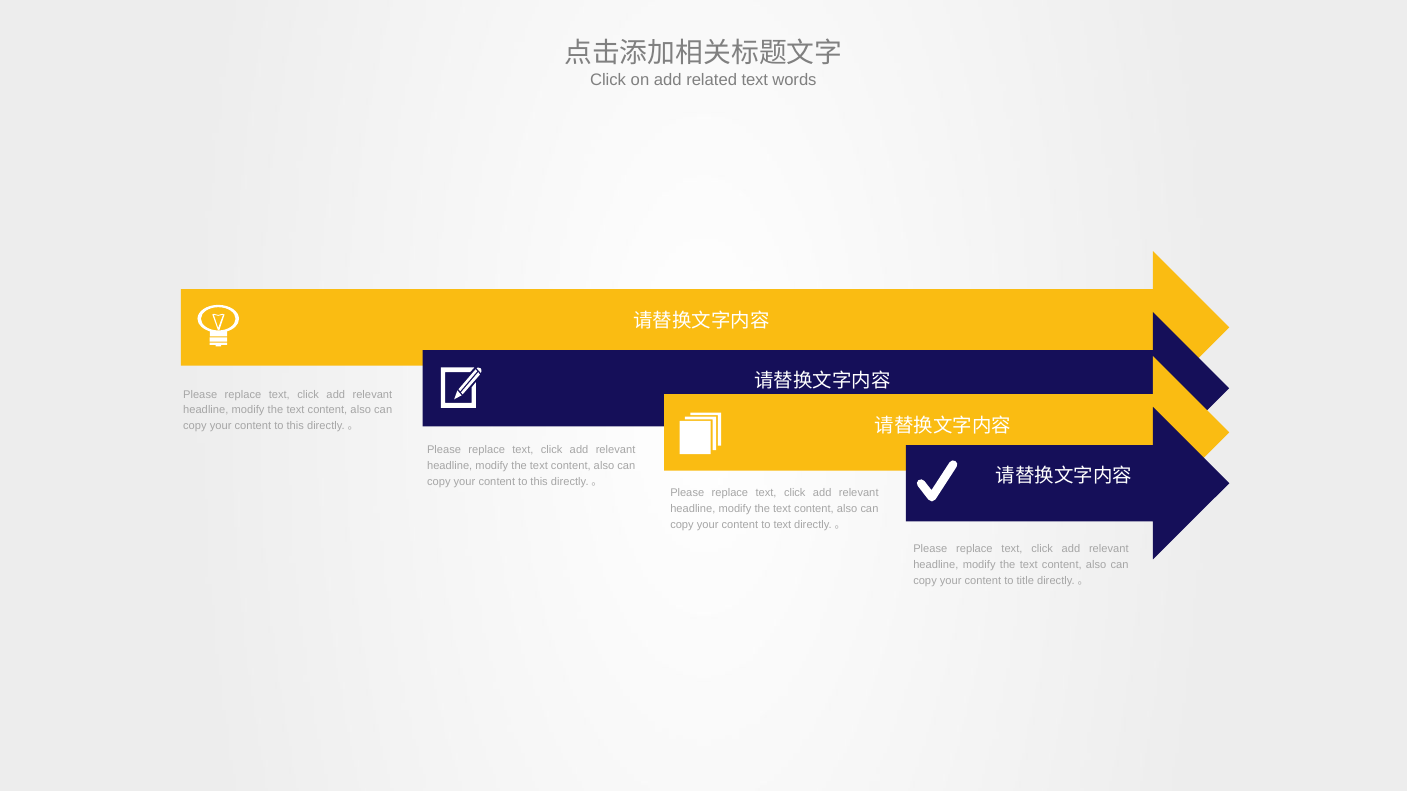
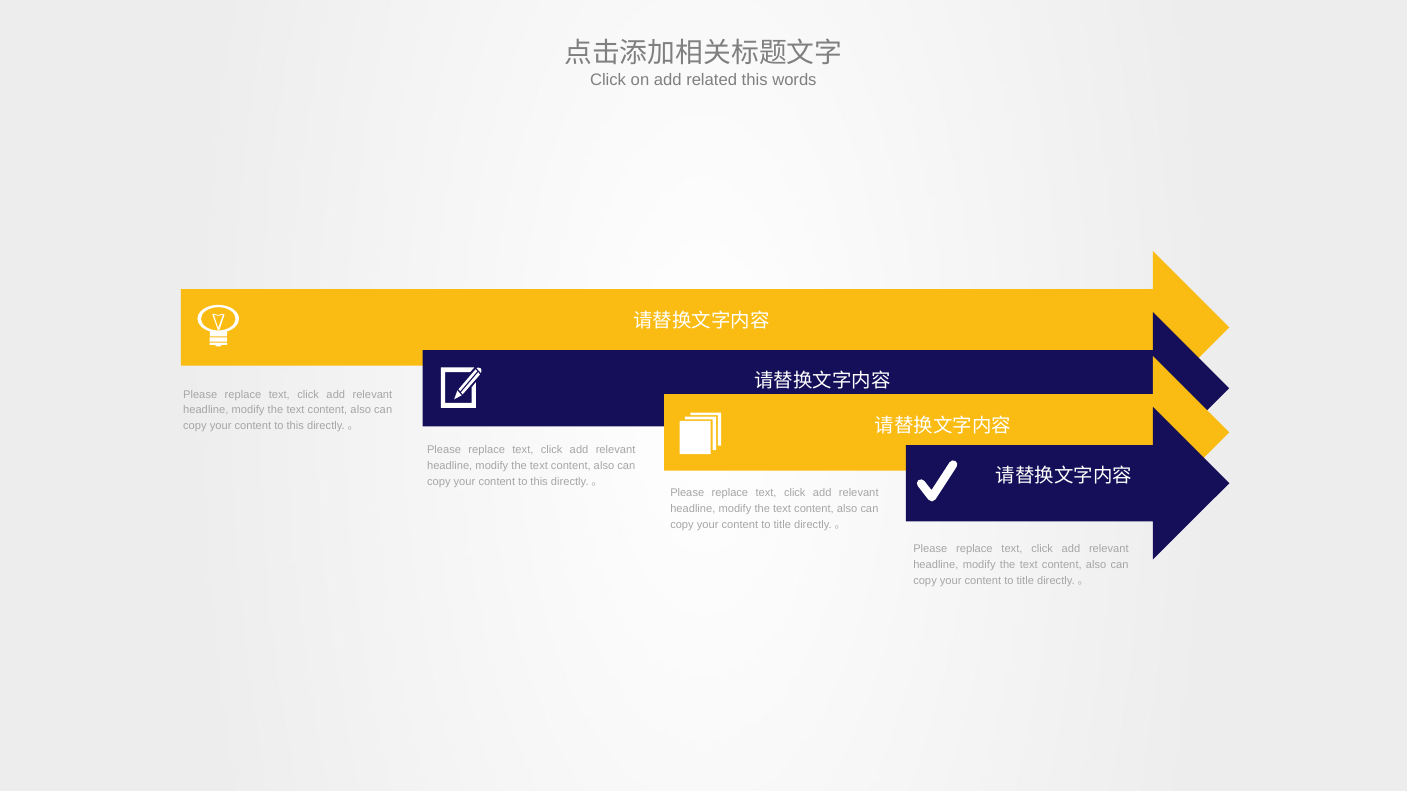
related text: text -> this
text at (782, 525): text -> title
